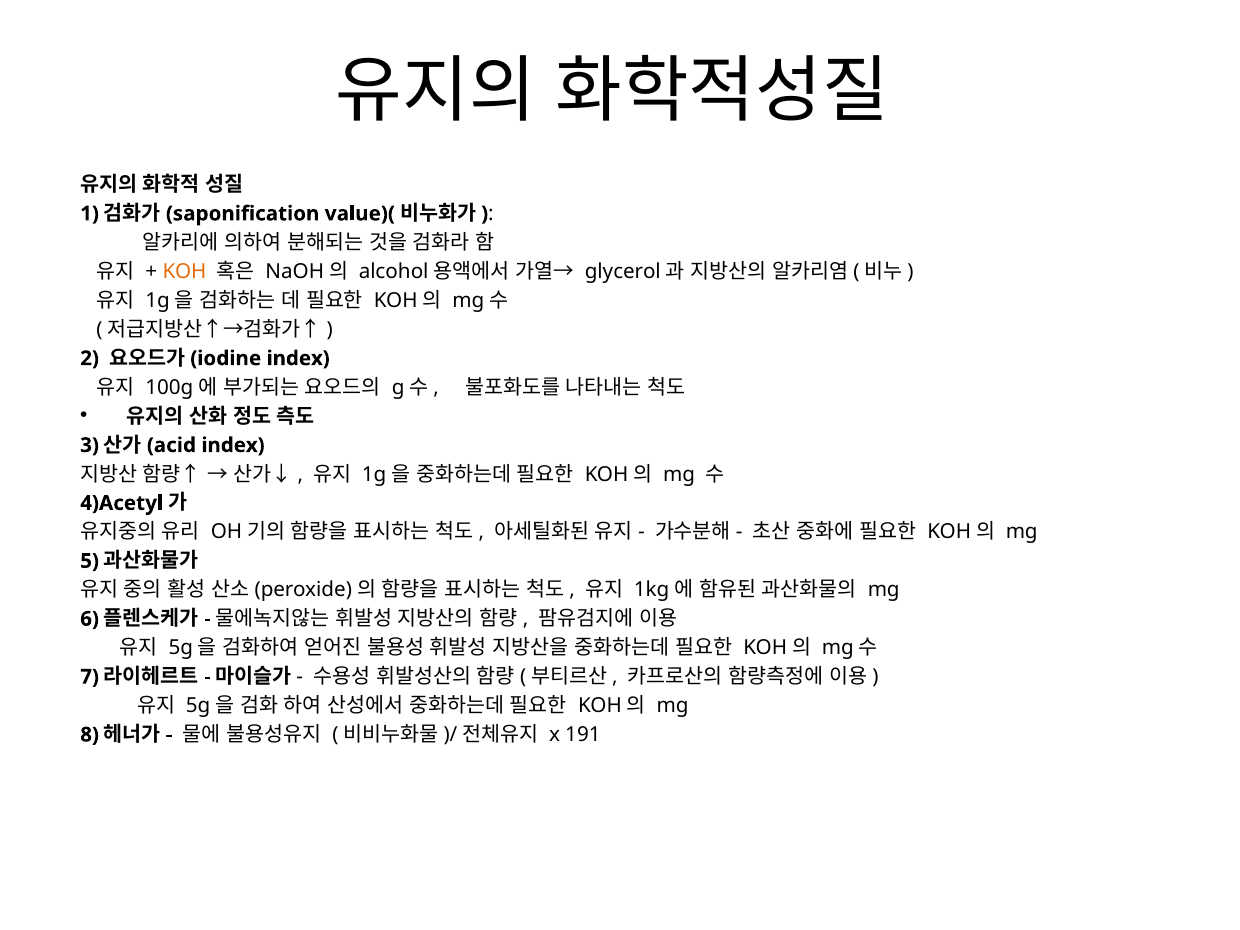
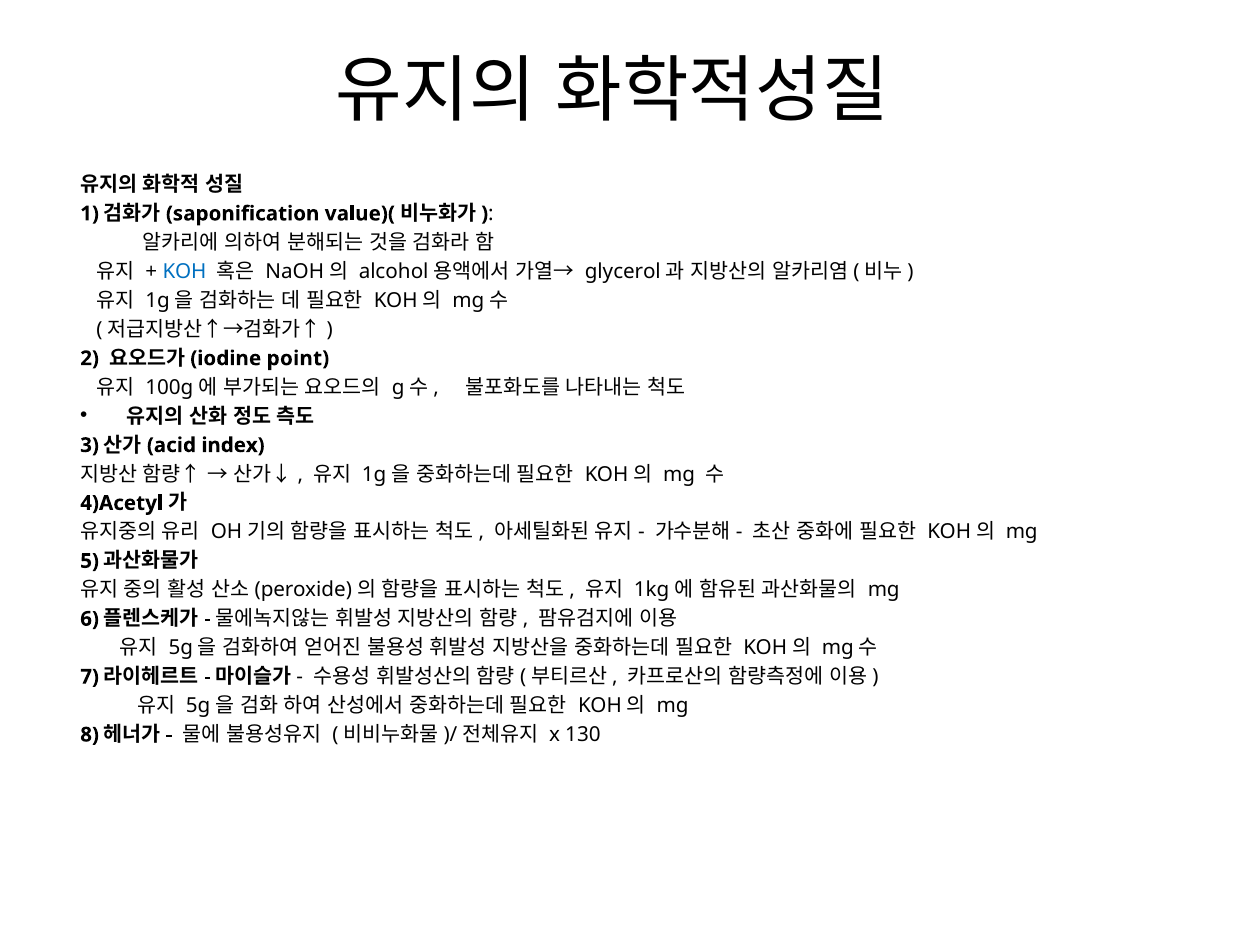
KOH colour: orange -> blue
index at (298, 358): index -> point
191: 191 -> 130
